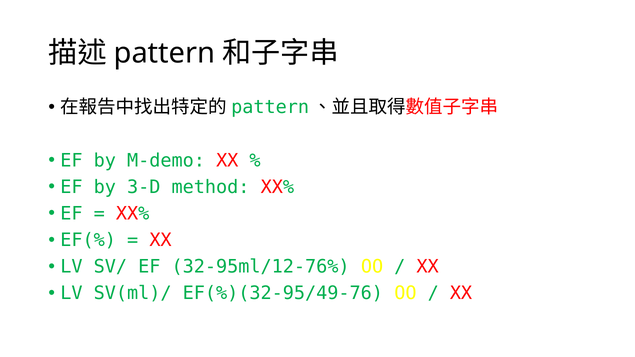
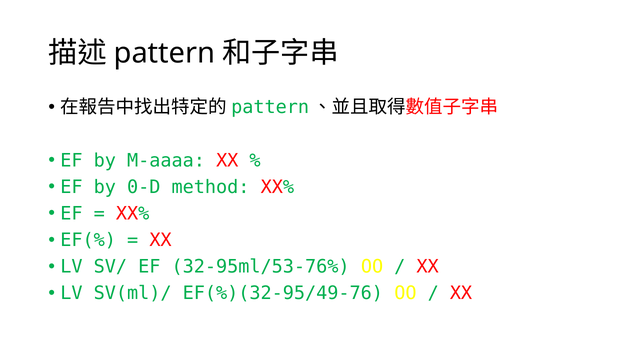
M-demo: M-demo -> M-aaaa
3-D: 3-D -> 0-D
32-95ml/12-76%: 32-95ml/12-76% -> 32-95ml/53-76%
